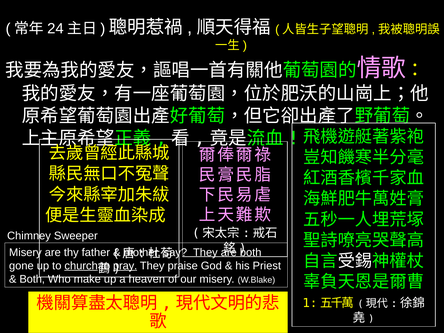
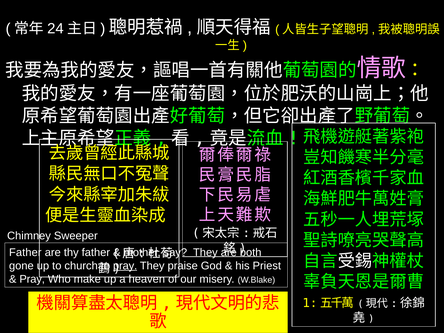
Misery at (25, 252): Misery -> Father
church underline: present -> none
Both at (32, 279): Both -> Pray
